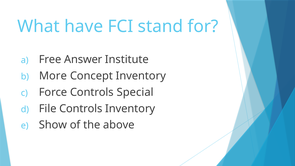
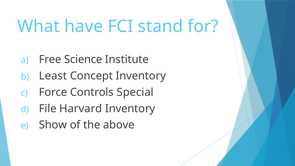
Answer: Answer -> Science
More: More -> Least
File Controls: Controls -> Harvard
